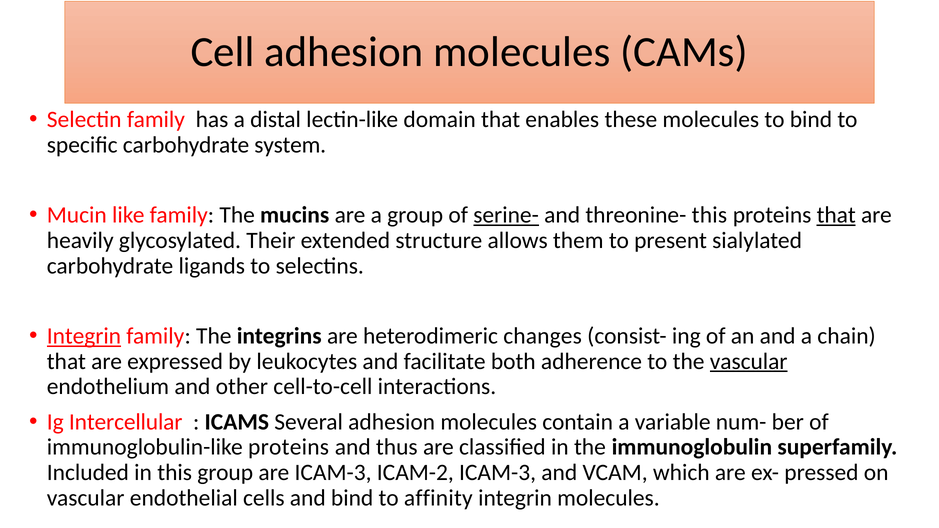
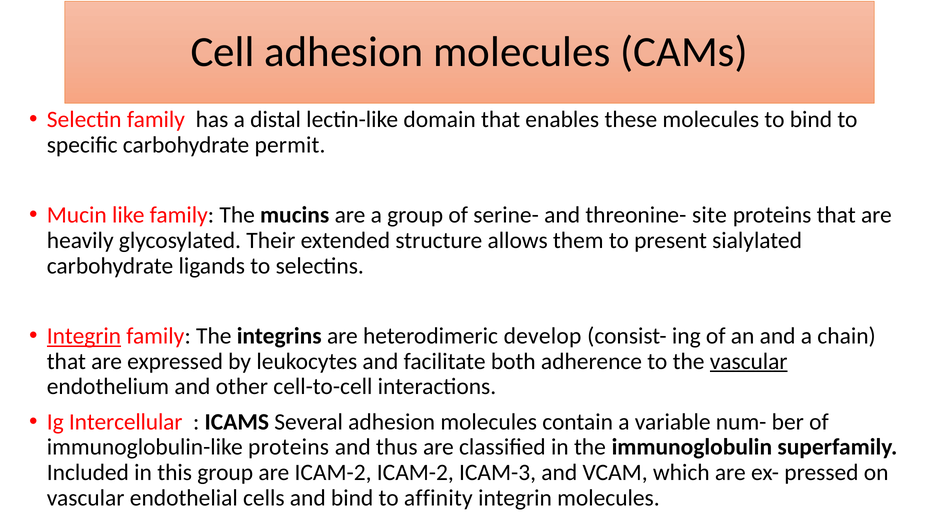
system: system -> permit
serine- underline: present -> none
threonine- this: this -> site
that at (836, 215) underline: present -> none
changes: changes -> develop
are ICAM-3: ICAM-3 -> ICAM-2
